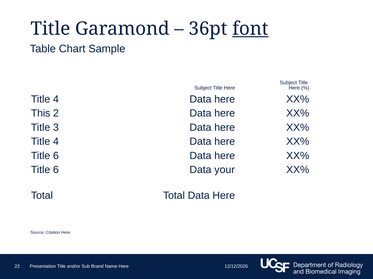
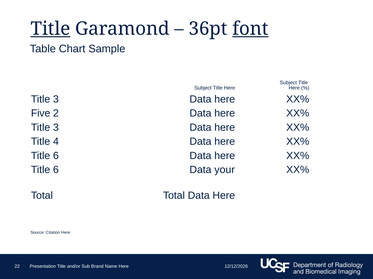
Title at (50, 29) underline: none -> present
4 at (56, 99): 4 -> 3
This: This -> Five
